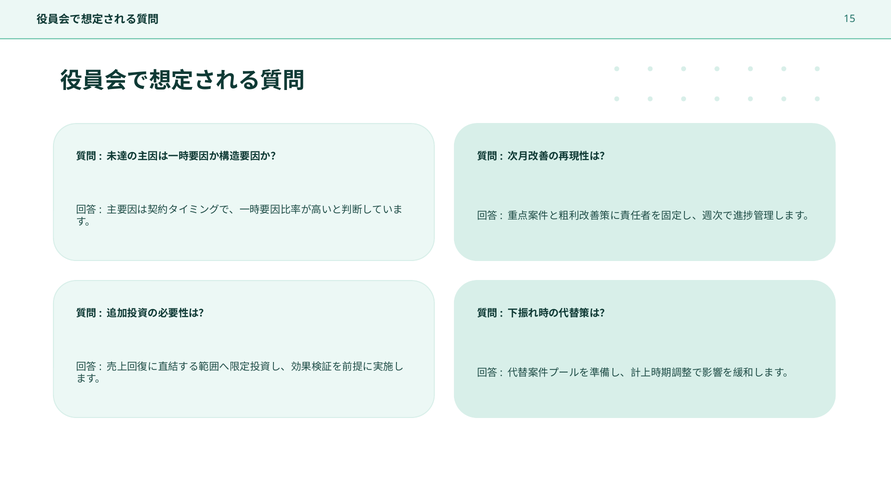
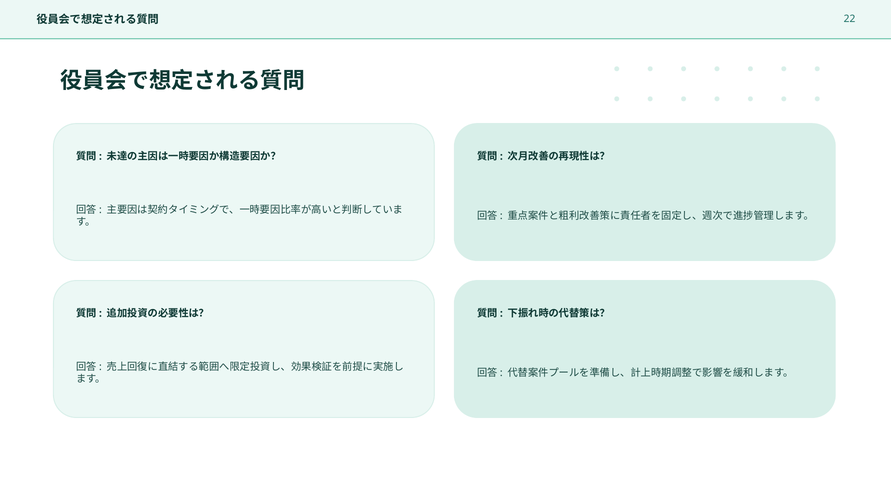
15: 15 -> 22
